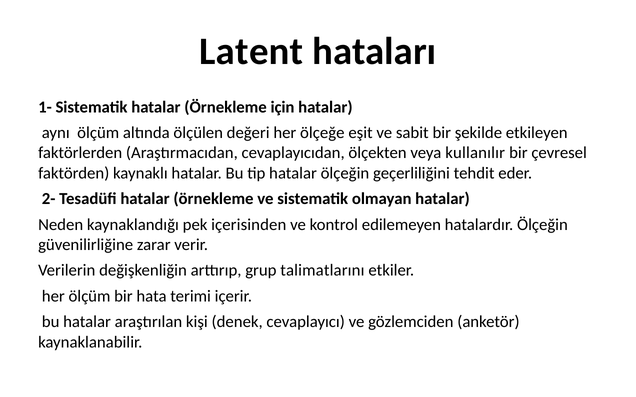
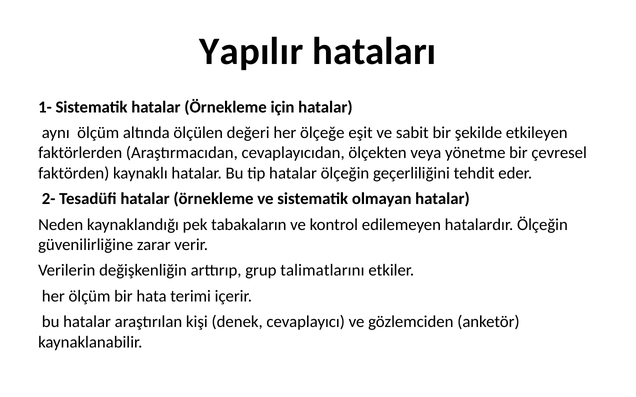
Latent: Latent -> Yapılır
kullanılır: kullanılır -> yönetme
içerisinden: içerisinden -> tabakaların
